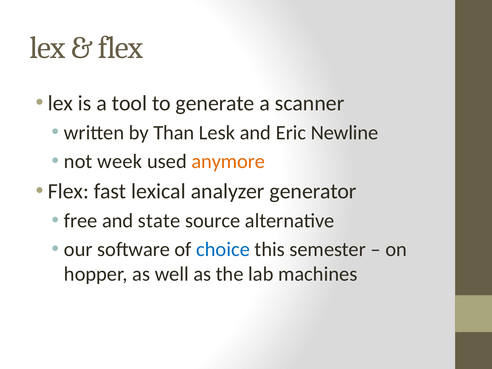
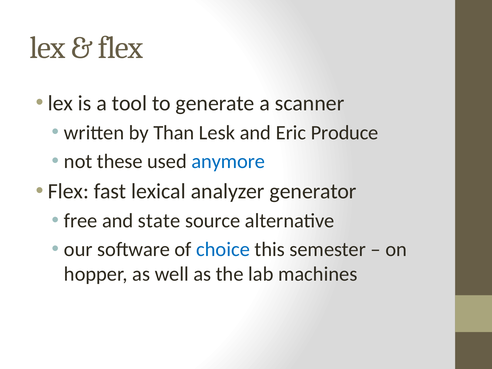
Newline: Newline -> Produce
week: week -> these
anymore colour: orange -> blue
